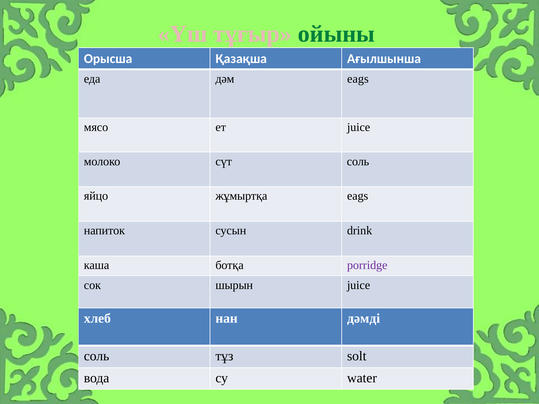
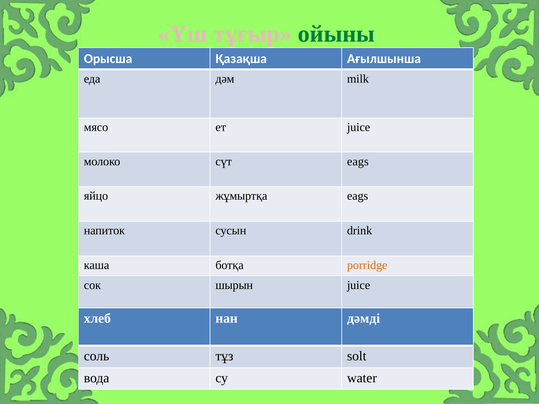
дәм eags: eags -> milk
сүт соль: соль -> eags
porridge colour: purple -> orange
